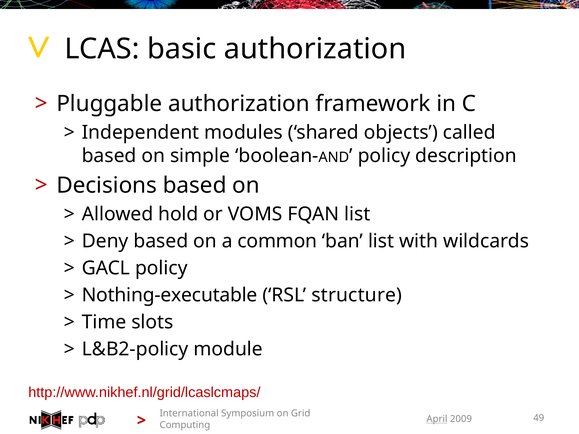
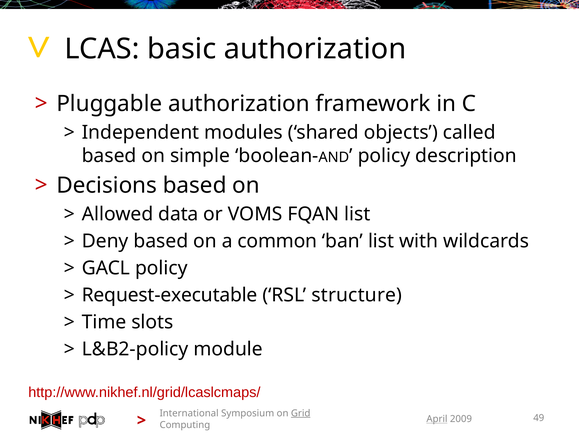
hold: hold -> data
Nothing-executable: Nothing-executable -> Request-executable
Grid underline: none -> present
